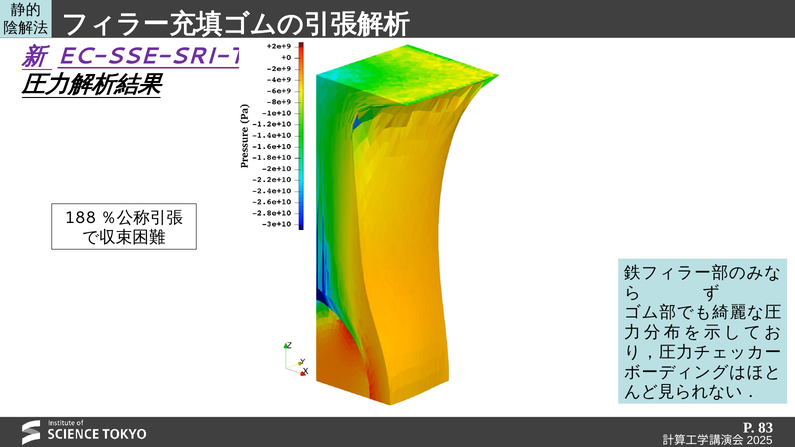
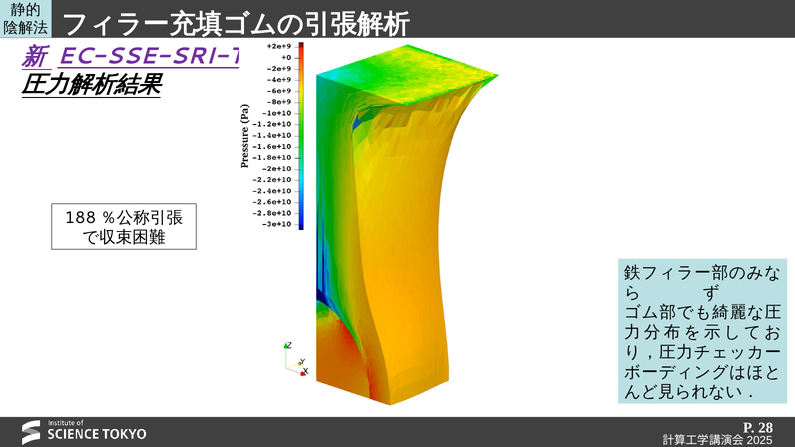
83: 83 -> 28
